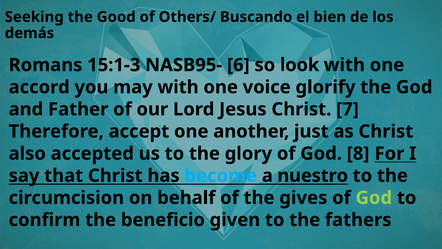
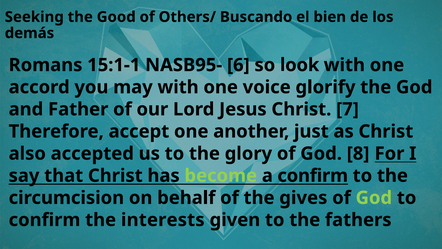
15:1-3: 15:1-3 -> 15:1-1
become colour: light blue -> light green
a nuestro: nuestro -> confirm
beneficio: beneficio -> interests
